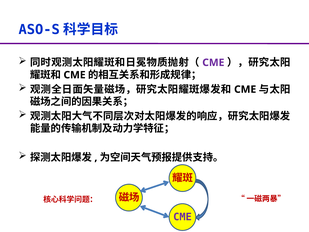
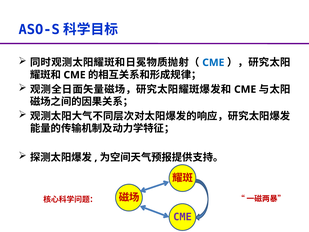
CME at (213, 63) colour: purple -> blue
